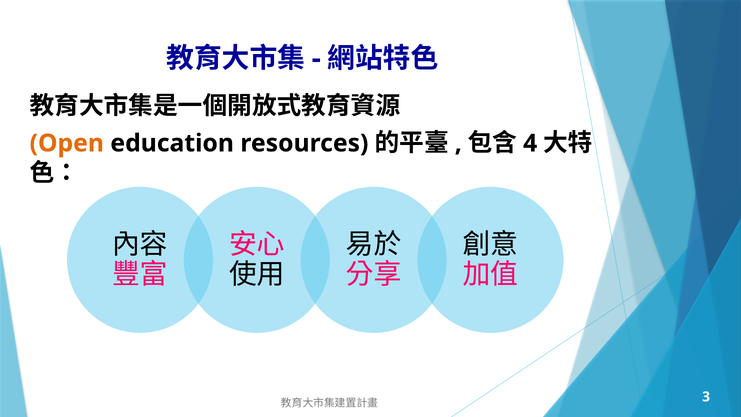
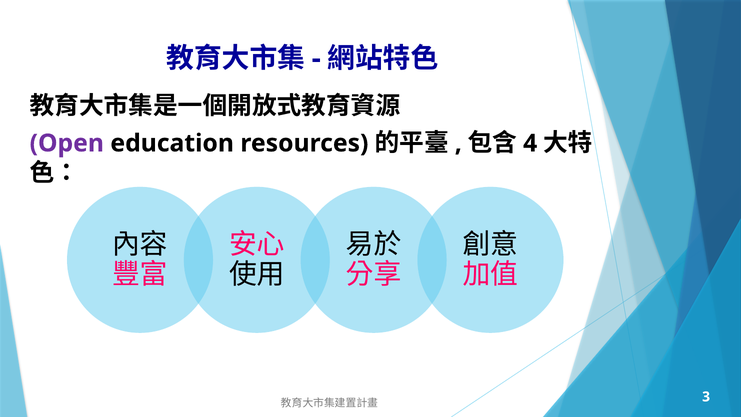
Open colour: orange -> purple
